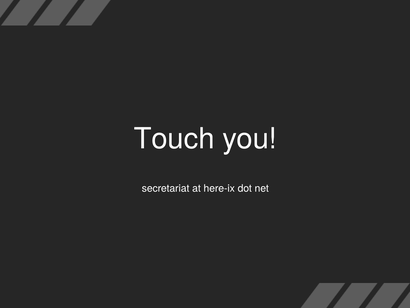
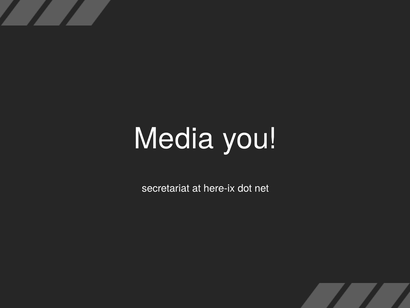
Touch: Touch -> Media
